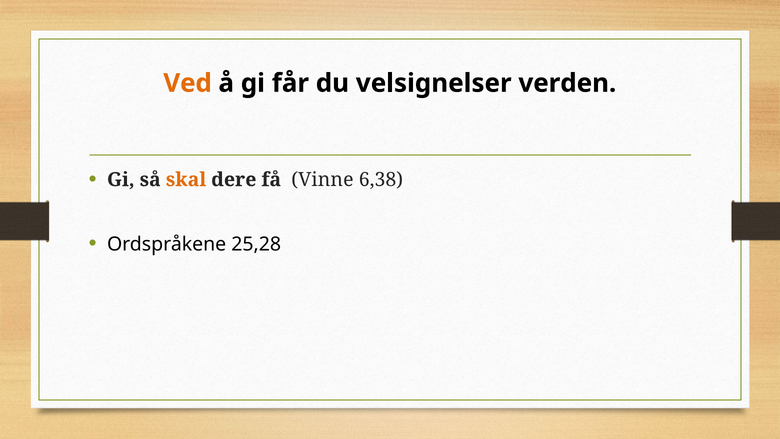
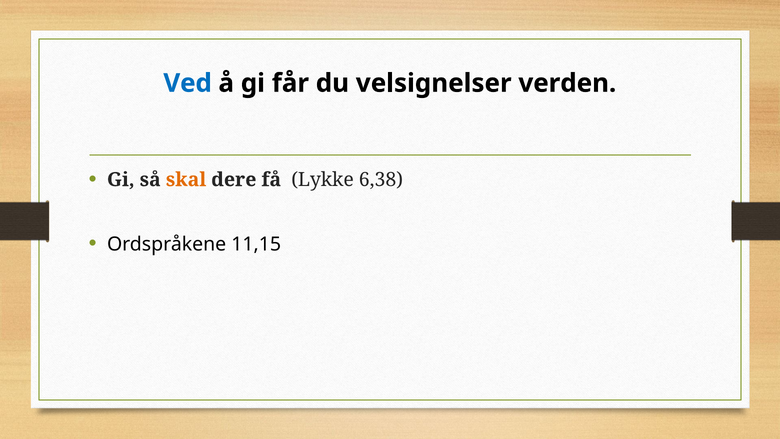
Ved colour: orange -> blue
Vinne: Vinne -> Lykke
25,28: 25,28 -> 11,15
